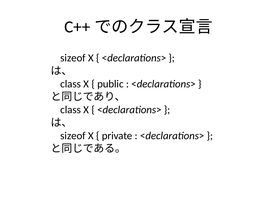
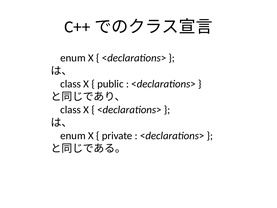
sizeof at (73, 58): sizeof -> enum
sizeof at (73, 136): sizeof -> enum
